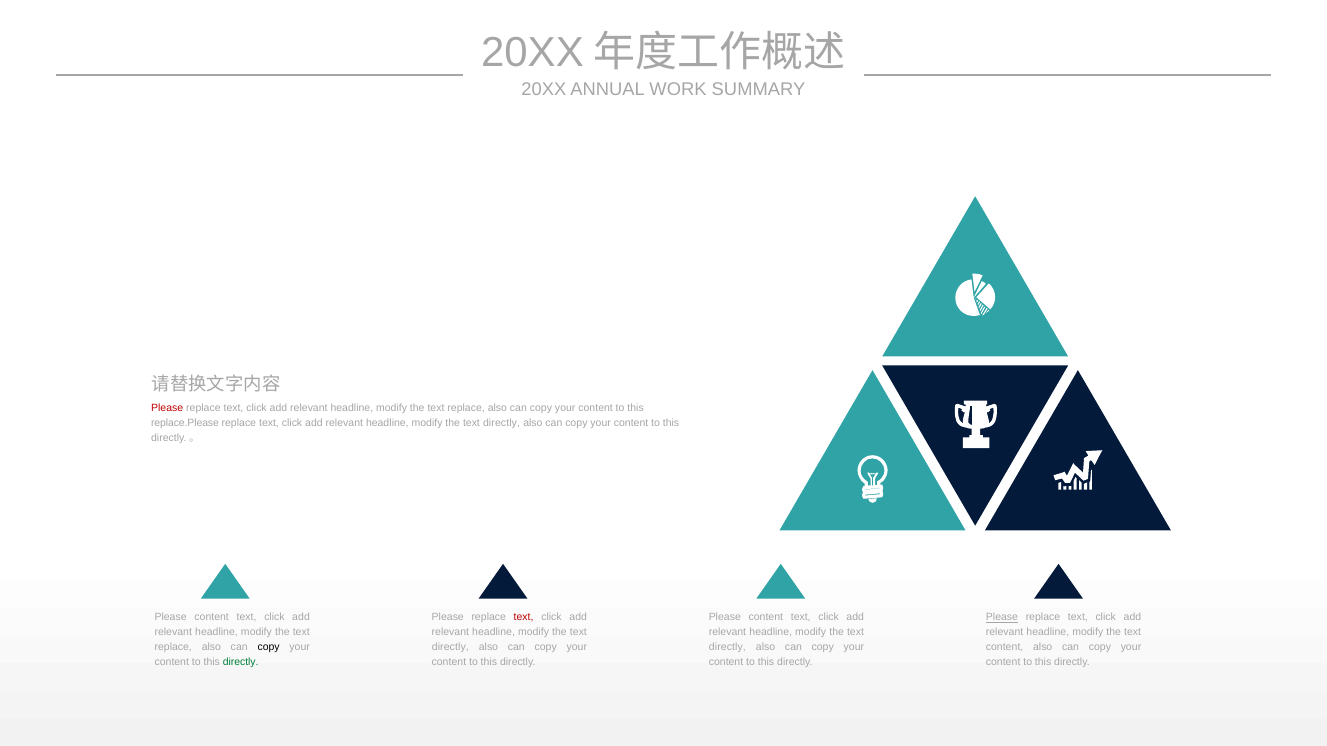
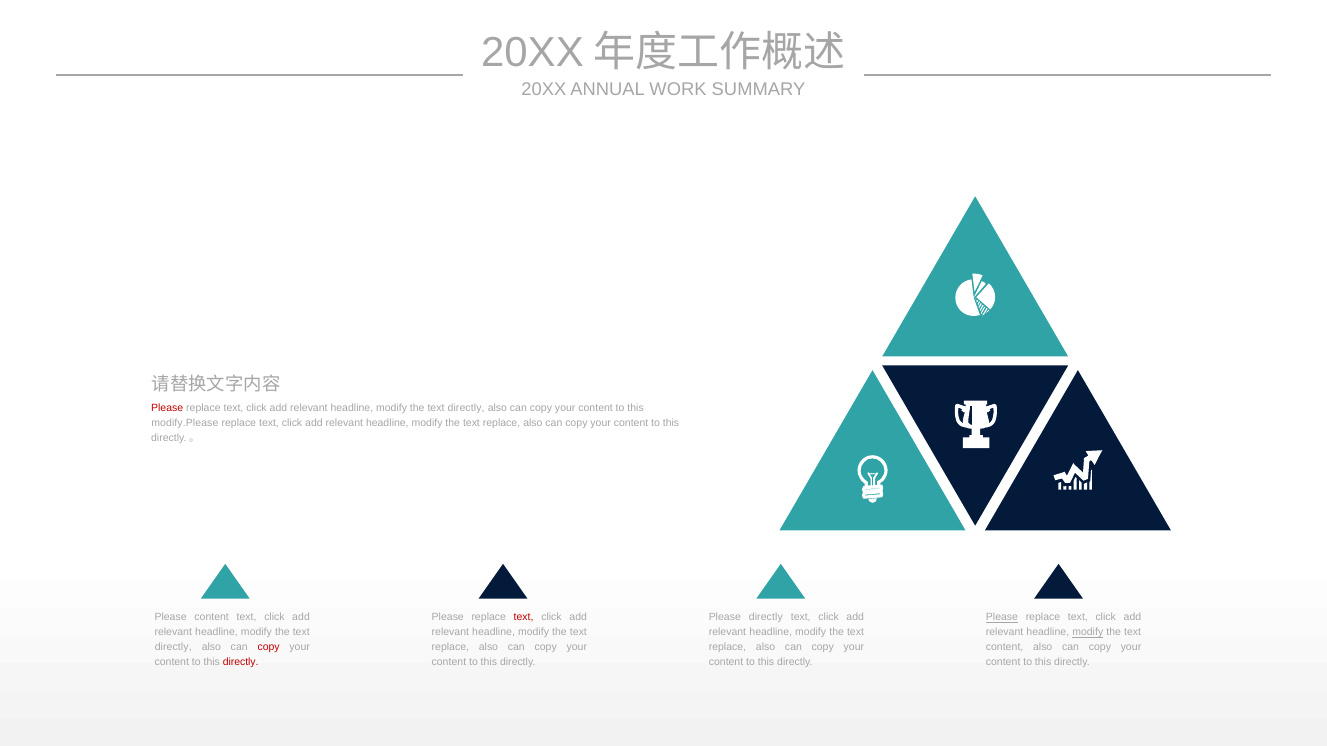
replace at (466, 408): replace -> directly
replace.Please: replace.Please -> modify.Please
directly at (502, 423): directly -> replace
content at (766, 618): content -> directly
modify at (1088, 633) underline: none -> present
replace at (173, 648): replace -> directly
copy at (269, 648) colour: black -> red
directly at (450, 648): directly -> replace
directly at (727, 648): directly -> replace
directly at (241, 663) colour: green -> red
